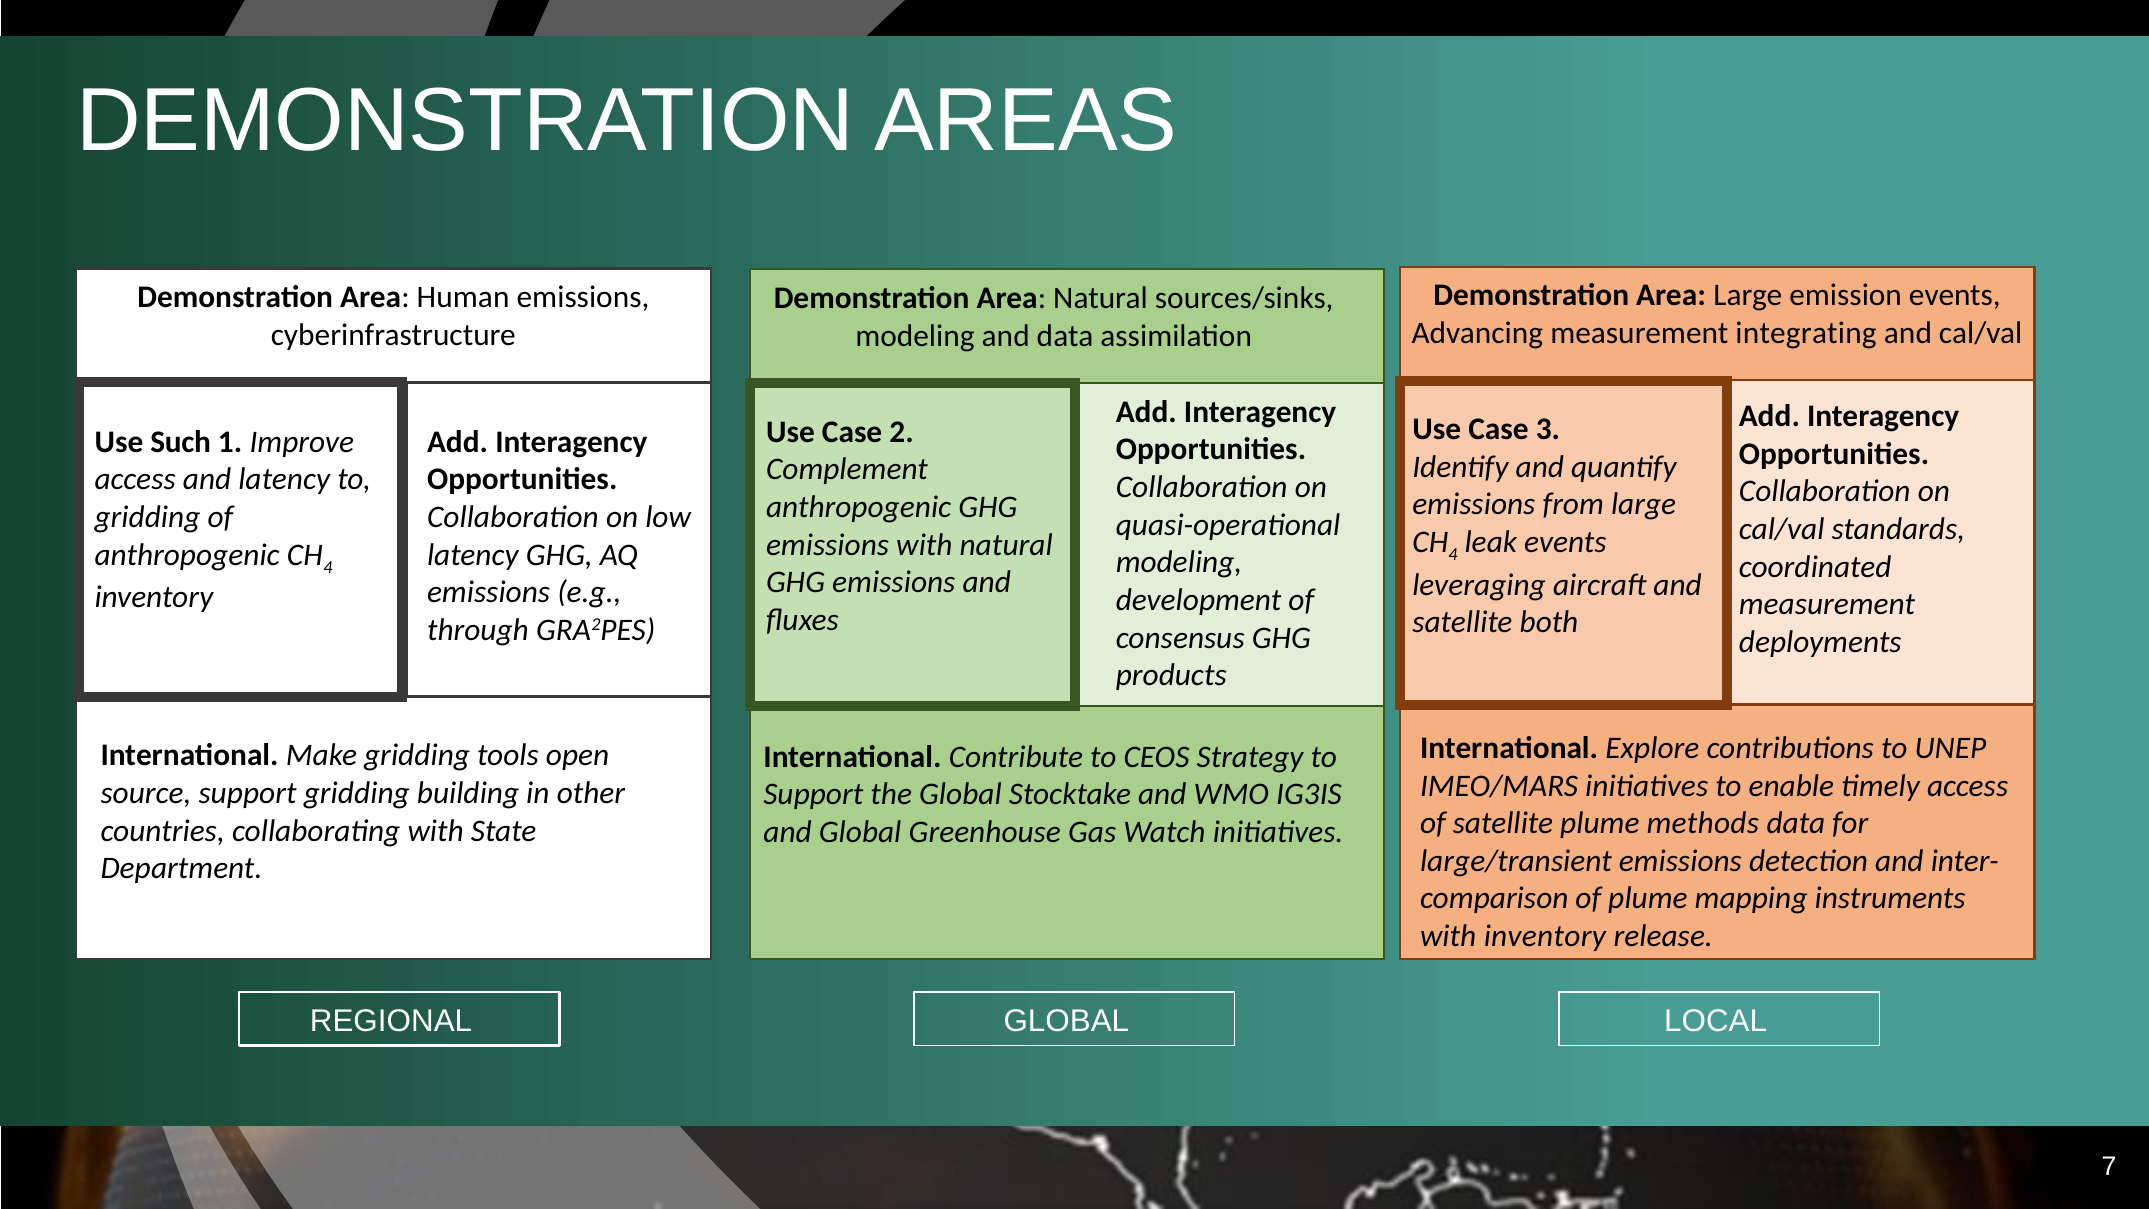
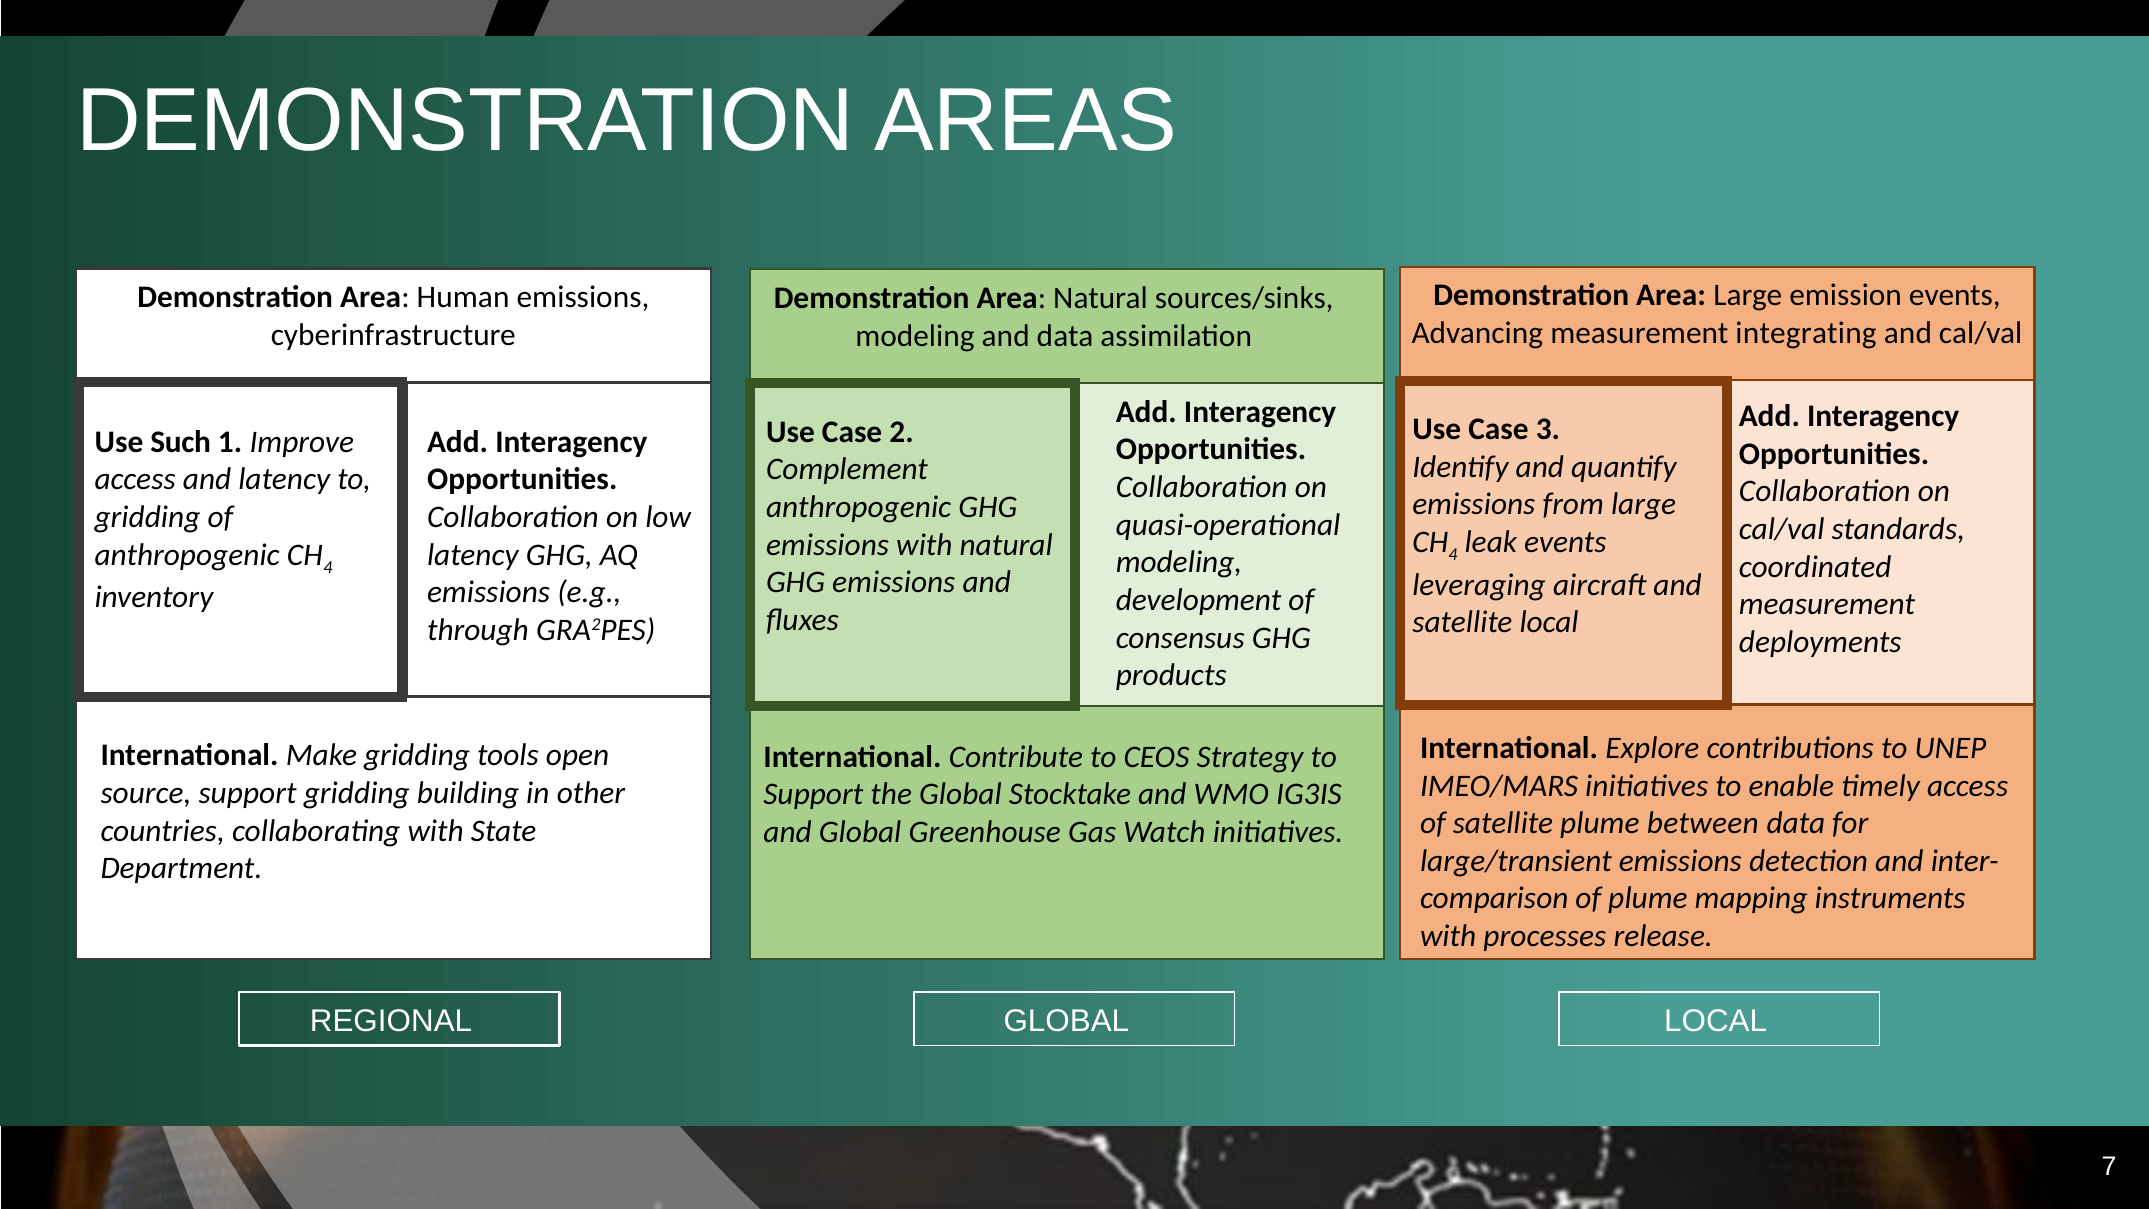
satellite both: both -> local
methods: methods -> between
with inventory: inventory -> processes
